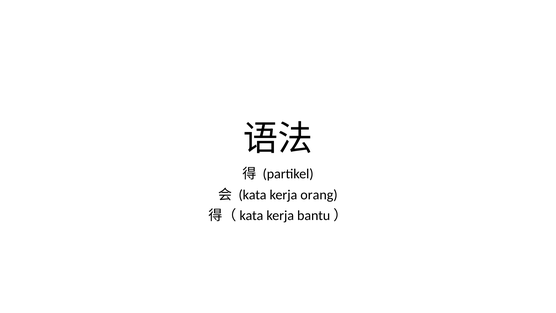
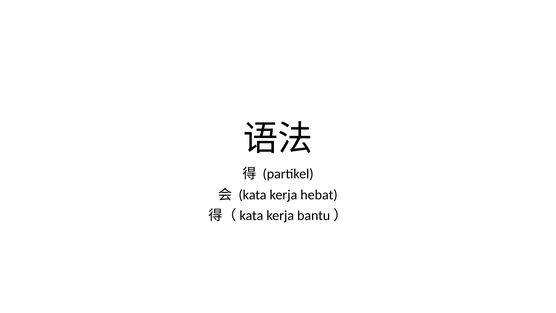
orang: orang -> hebat
